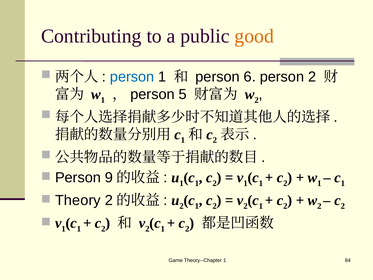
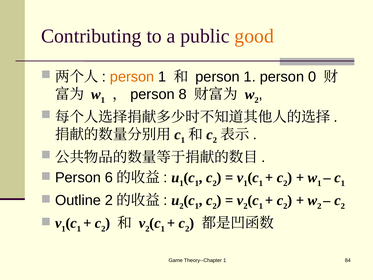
person at (132, 77) colour: blue -> orange
6 at (250, 77): 6 -> 1
person 2: 2 -> 0
5: 5 -> 8
9: 9 -> 6
Theory: Theory -> Outline
